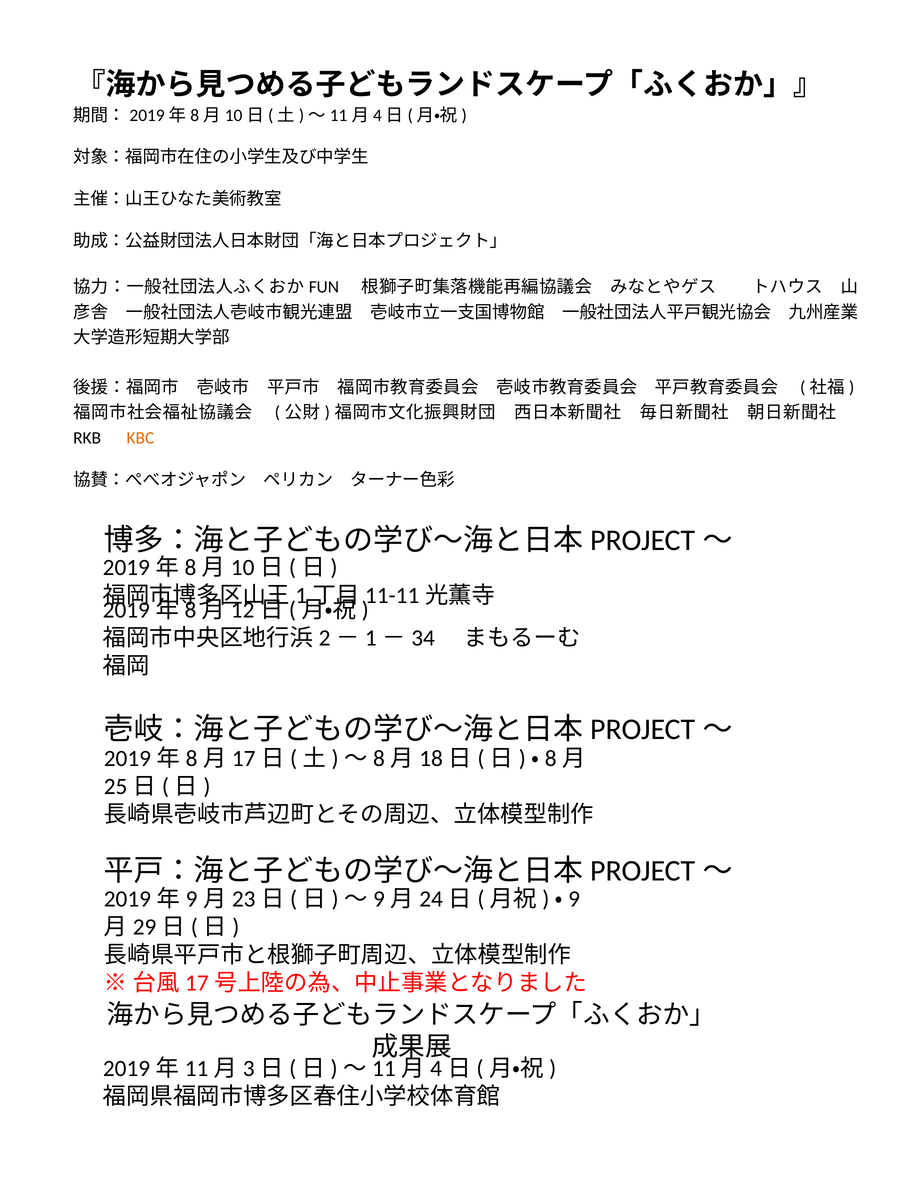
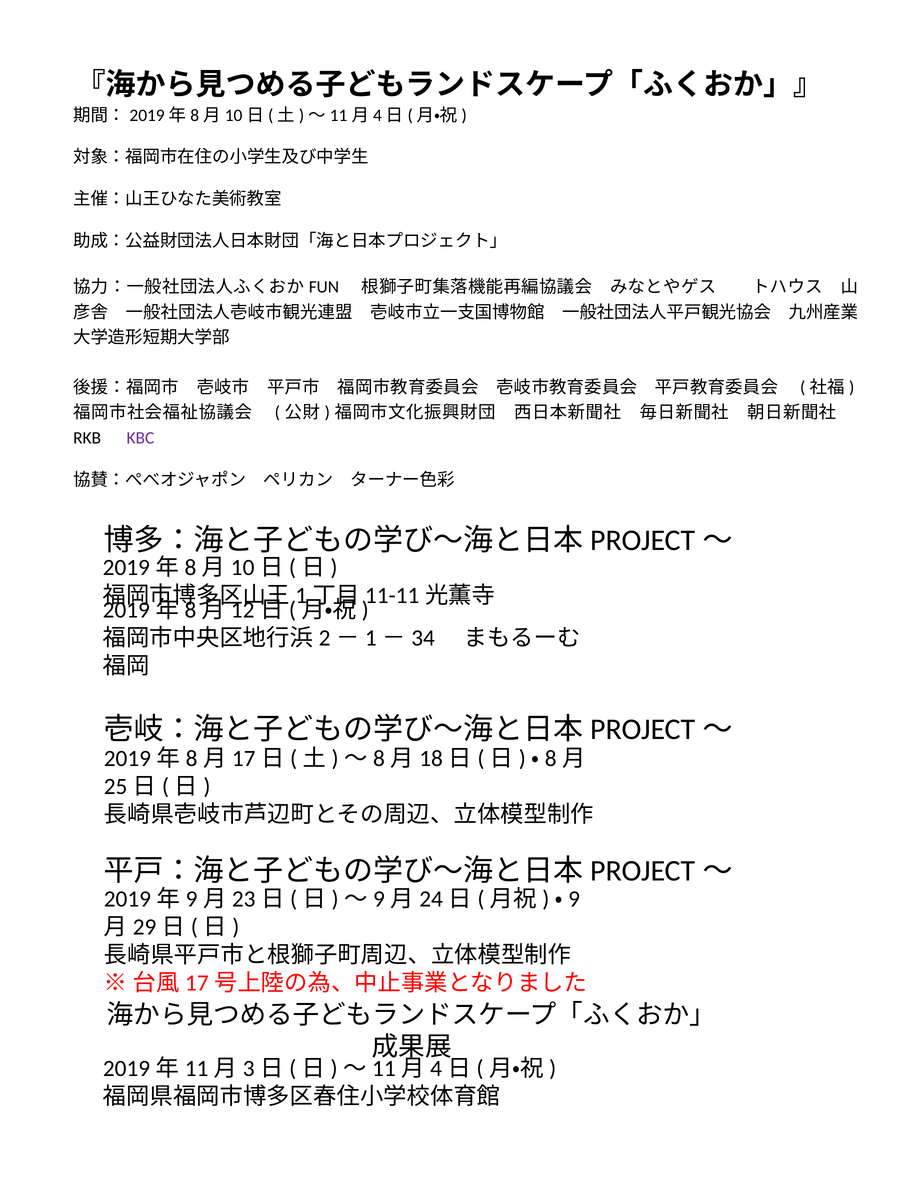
KBC colour: orange -> purple
